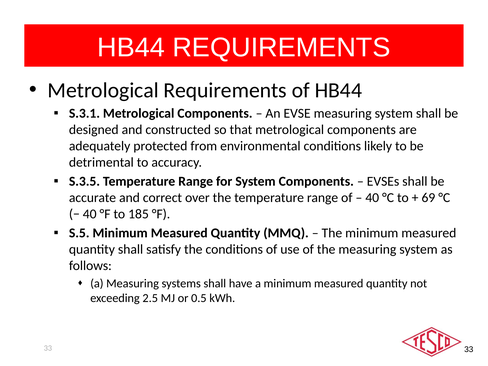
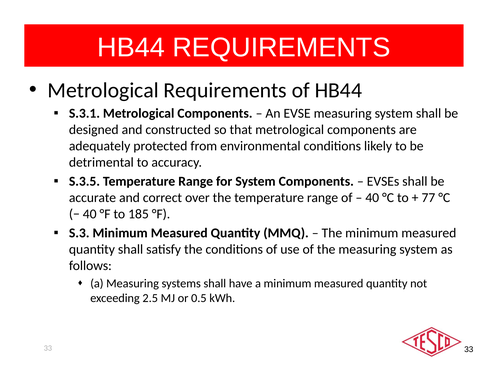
69: 69 -> 77
S.5: S.5 -> S.3
